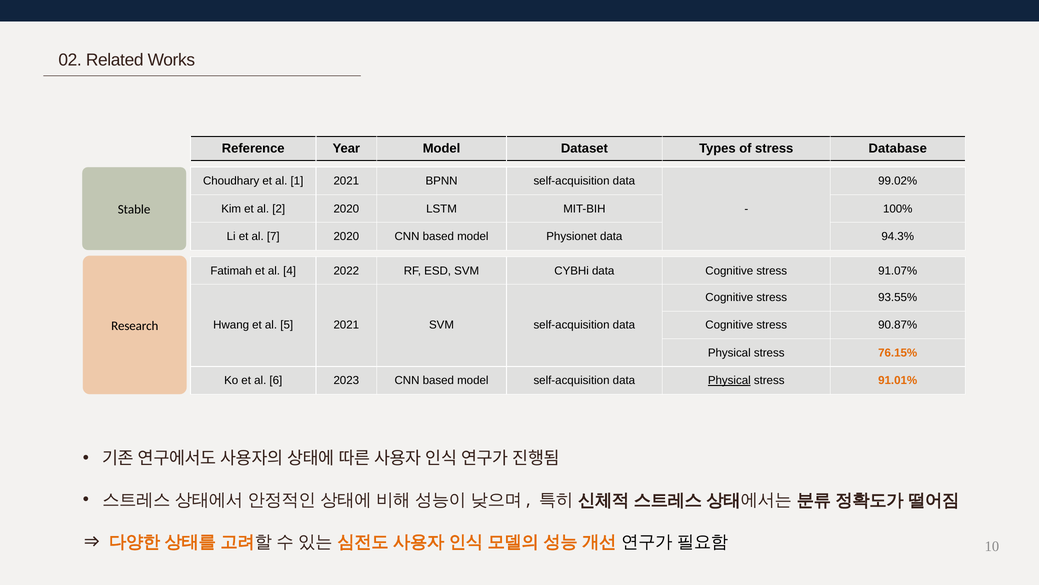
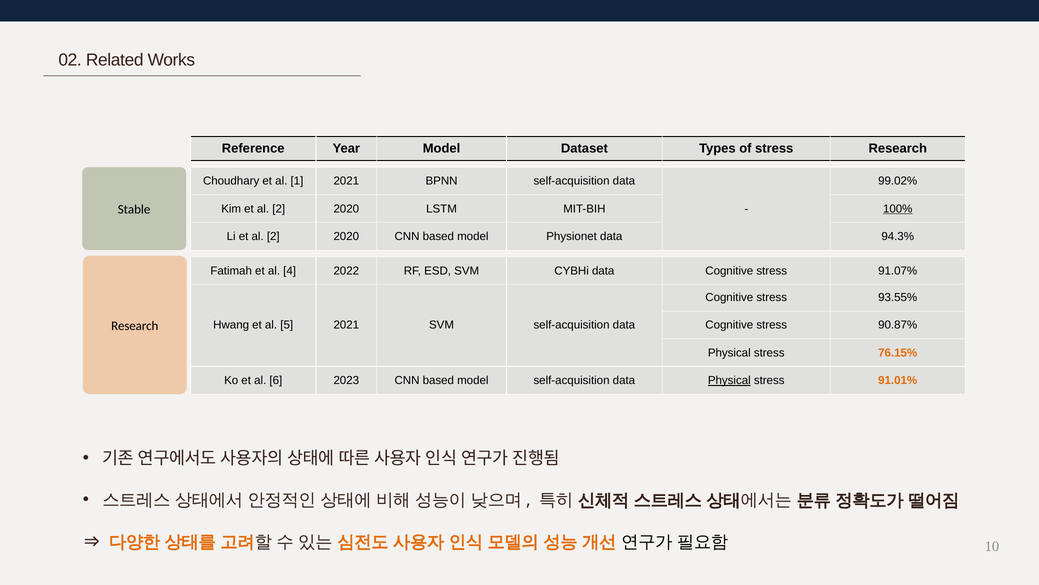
stress Database: Database -> Research
100% underline: none -> present
Li et al 7: 7 -> 2
